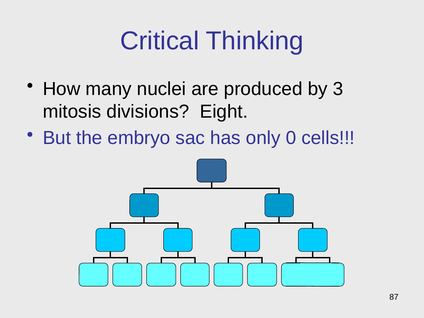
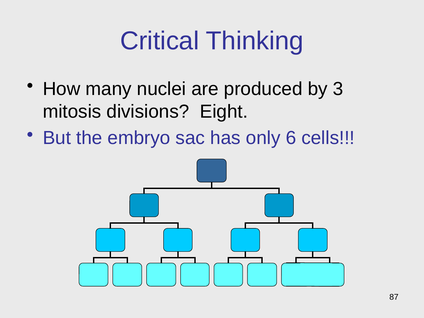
0: 0 -> 6
